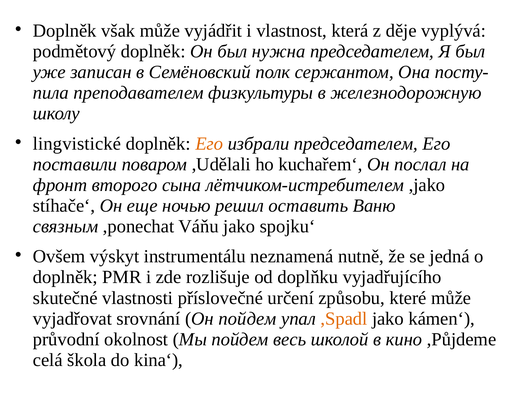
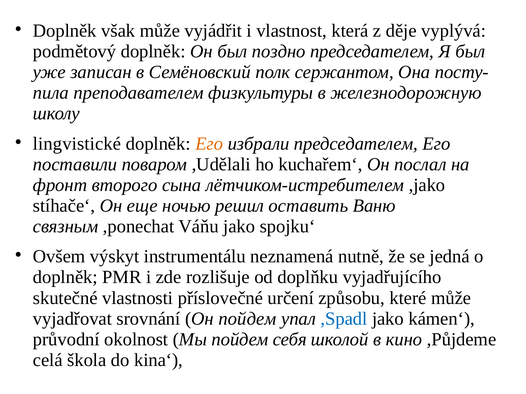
нужна: нужна -> поздно
,Spadl colour: orange -> blue
весь: весь -> себя
